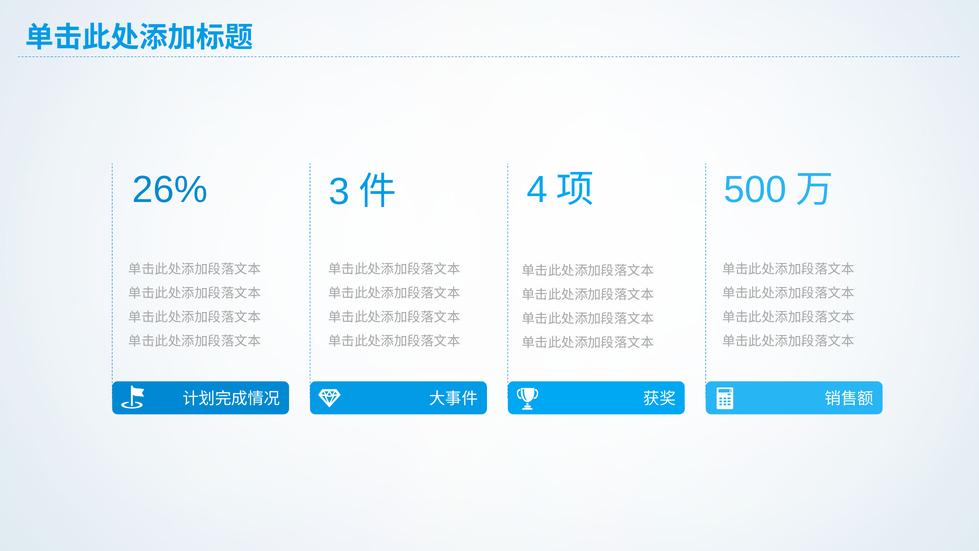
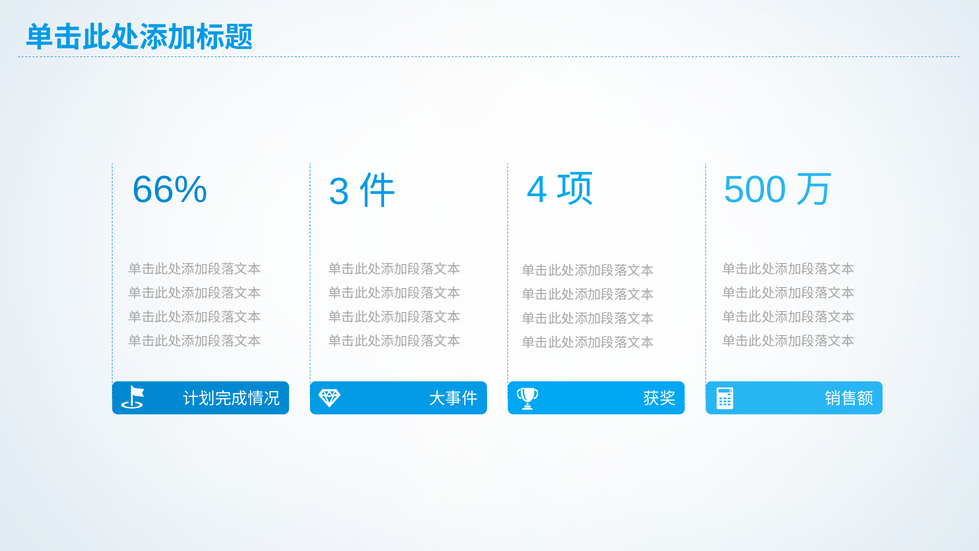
26%: 26% -> 66%
